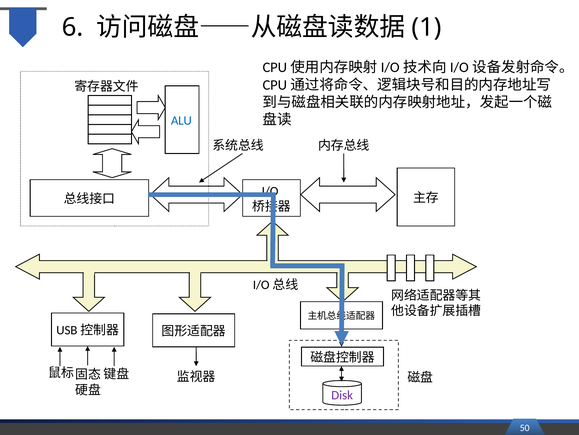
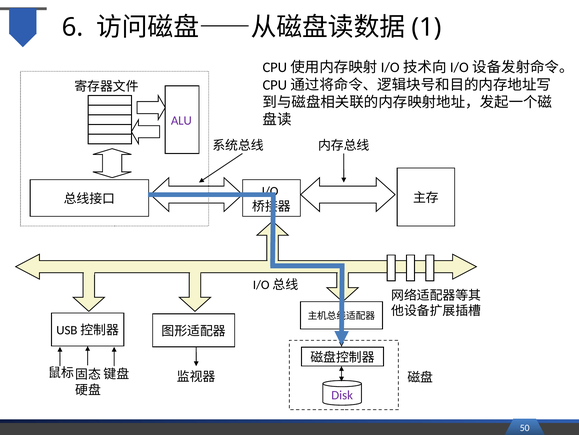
ALU colour: blue -> purple
